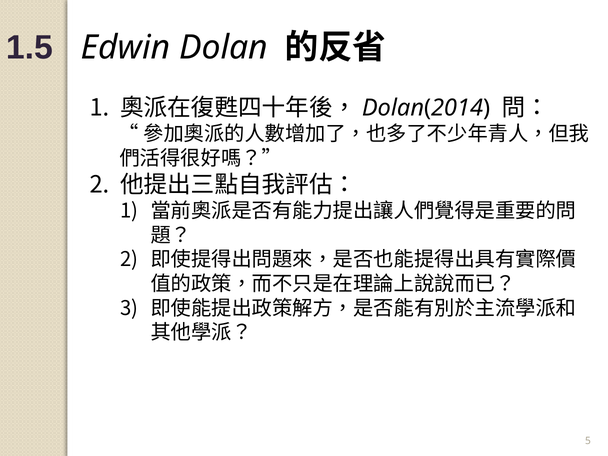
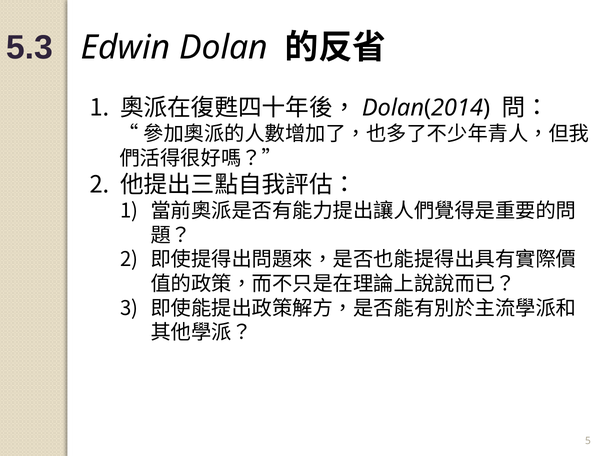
1.5: 1.5 -> 5.3
